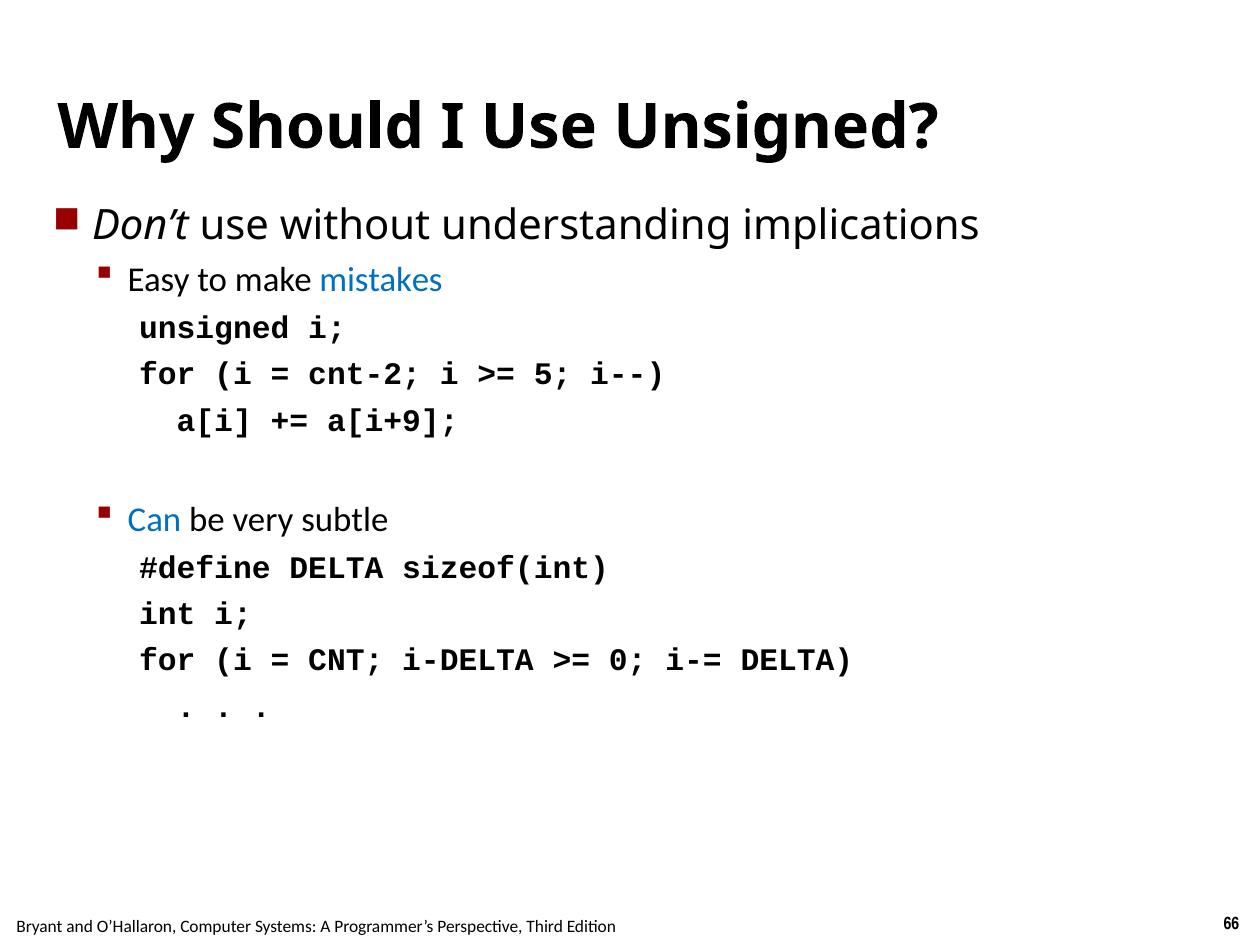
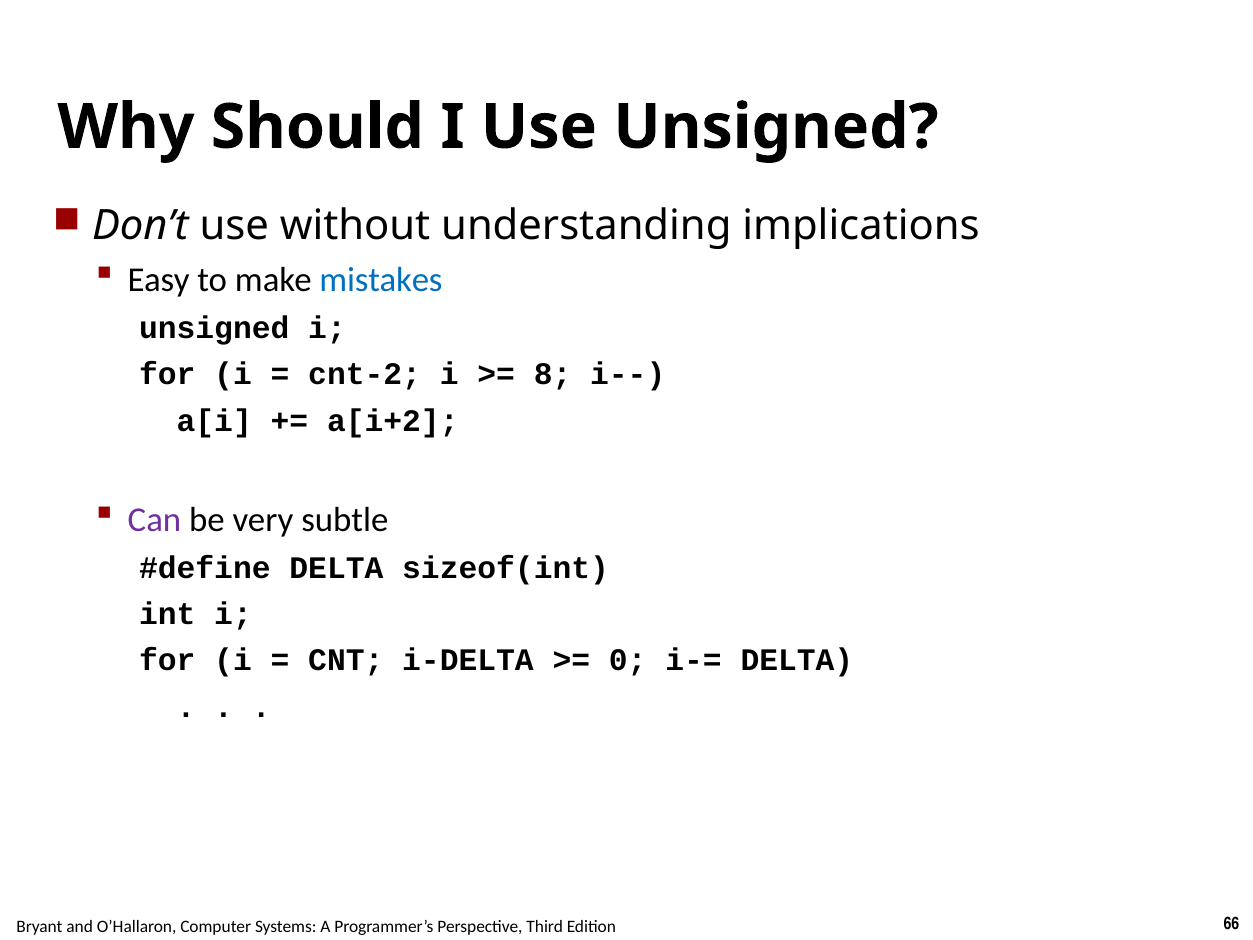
5: 5 -> 8
a[i+9: a[i+9 -> a[i+2
Can colour: blue -> purple
